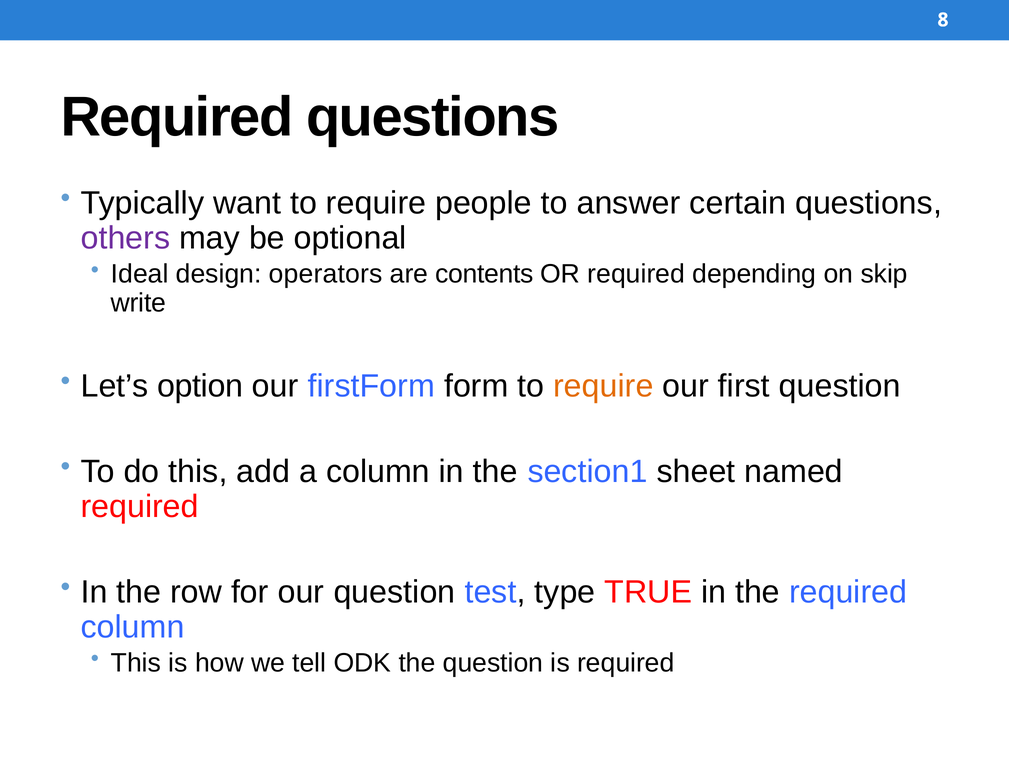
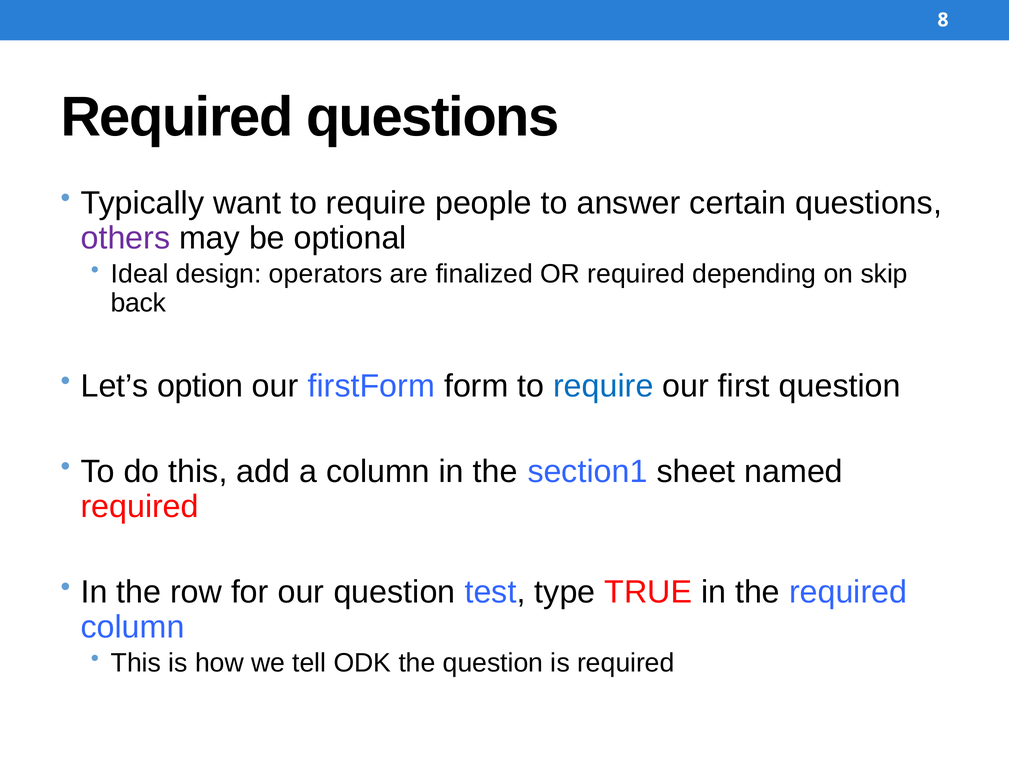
contents: contents -> finalized
write: write -> back
require at (603, 386) colour: orange -> blue
